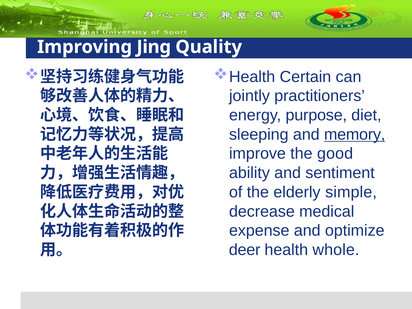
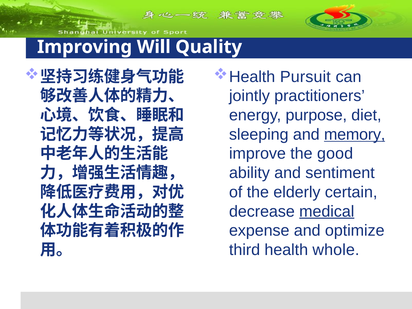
Jing: Jing -> Will
Certain: Certain -> Pursuit
simple: simple -> certain
medical underline: none -> present
deer: deer -> third
